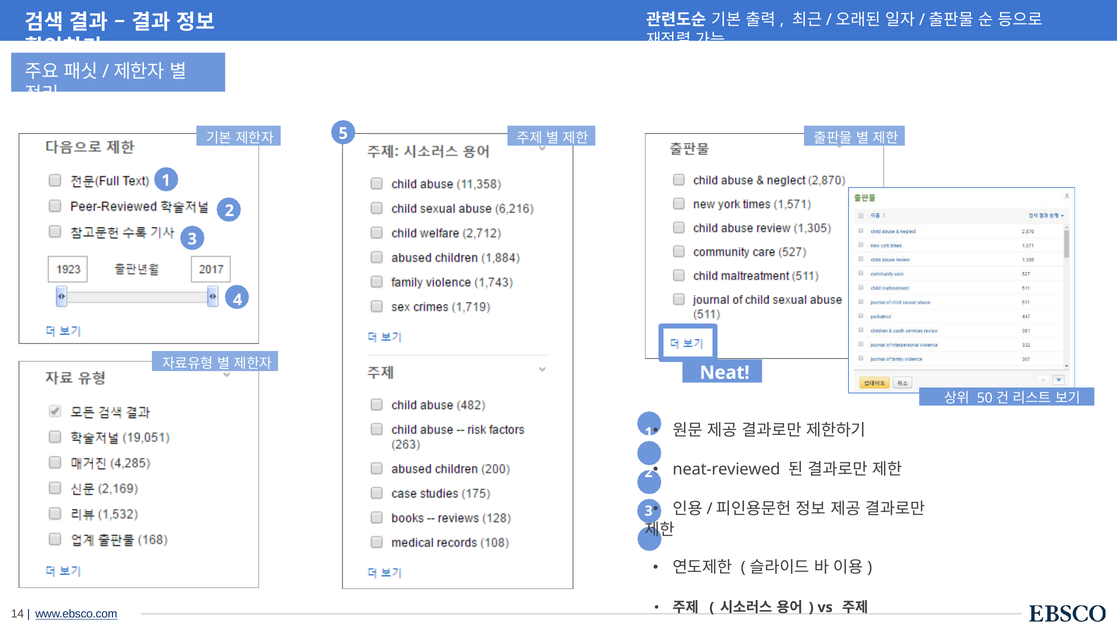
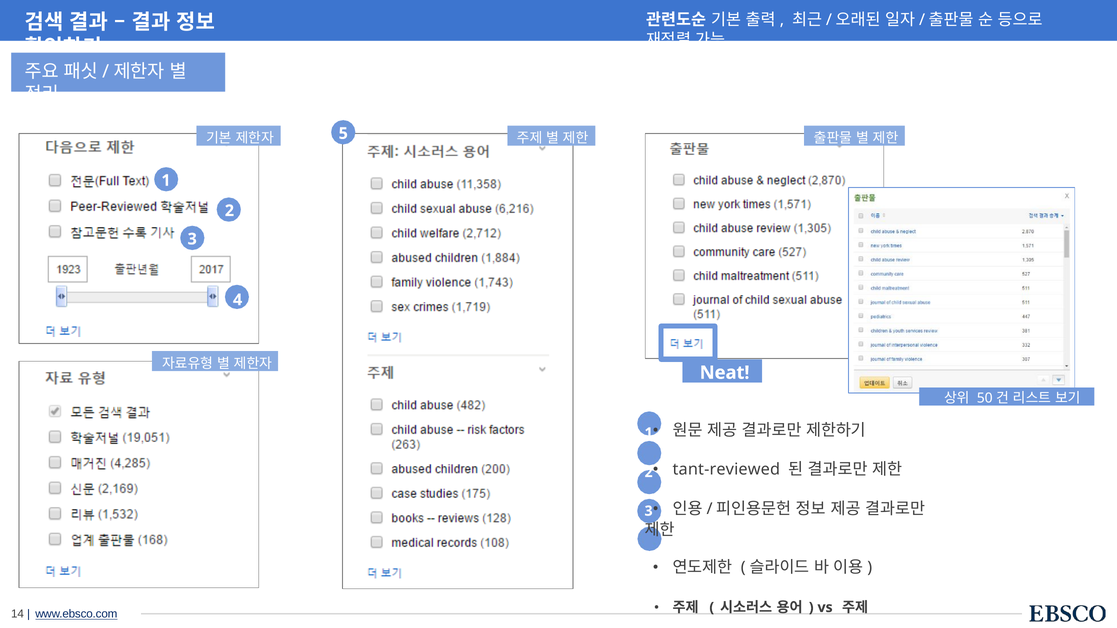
neat-reviewed: neat-reviewed -> tant-reviewed
